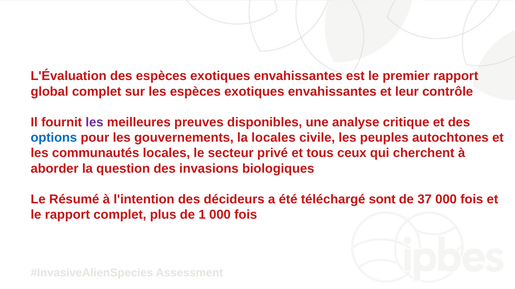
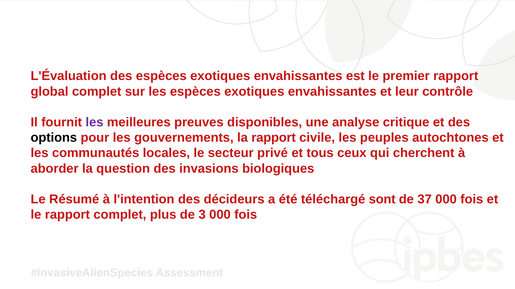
options colour: blue -> black
la locales: locales -> rapport
1: 1 -> 3
